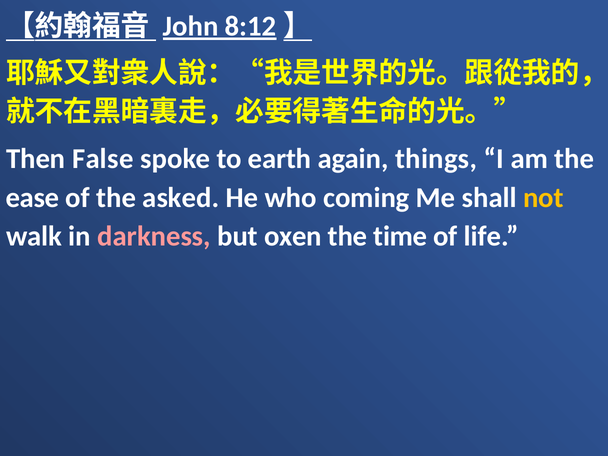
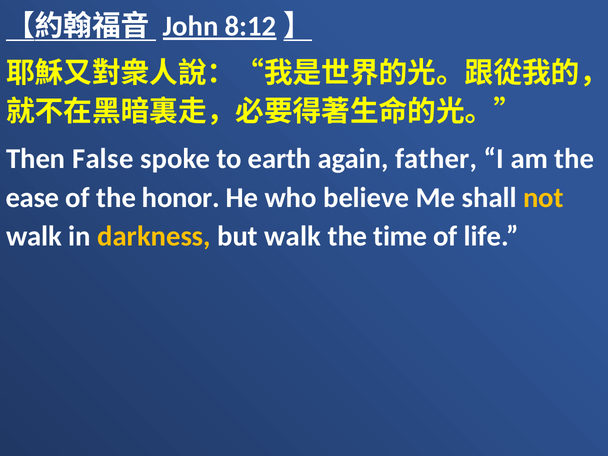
things: things -> father
asked: asked -> honor
coming: coming -> believe
darkness colour: pink -> yellow
but oxen: oxen -> walk
